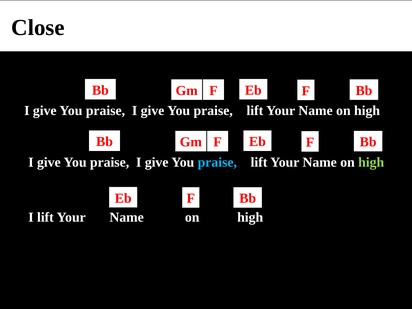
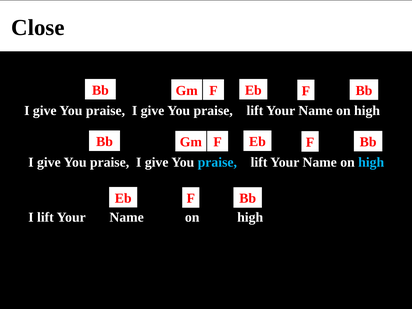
high at (371, 162) colour: light green -> light blue
